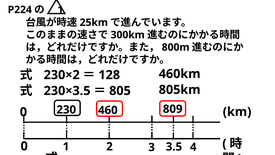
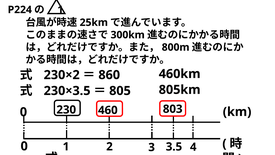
128: 128 -> 860
809: 809 -> 803
